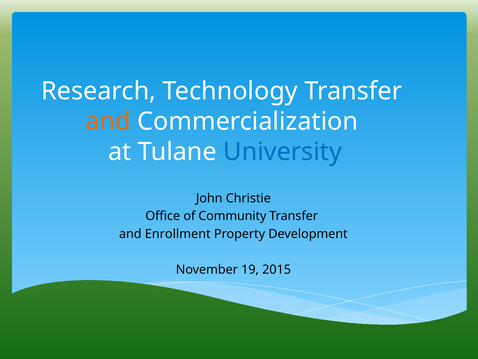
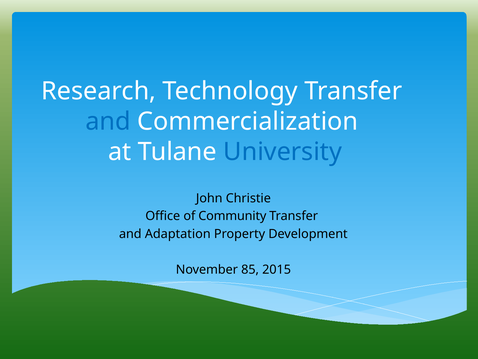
and at (108, 121) colour: orange -> blue
Enrollment: Enrollment -> Adaptation
19: 19 -> 85
